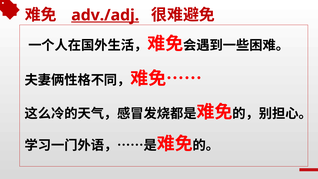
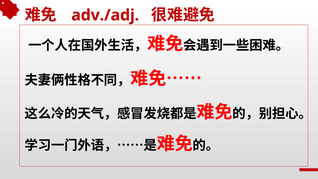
adv./adj underline: present -> none
